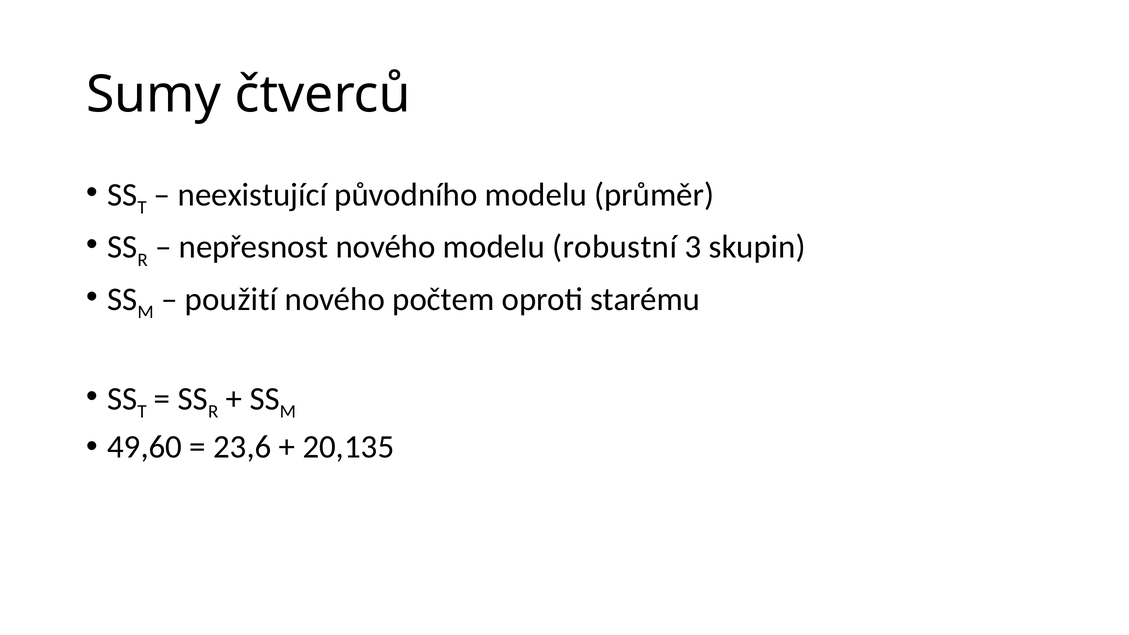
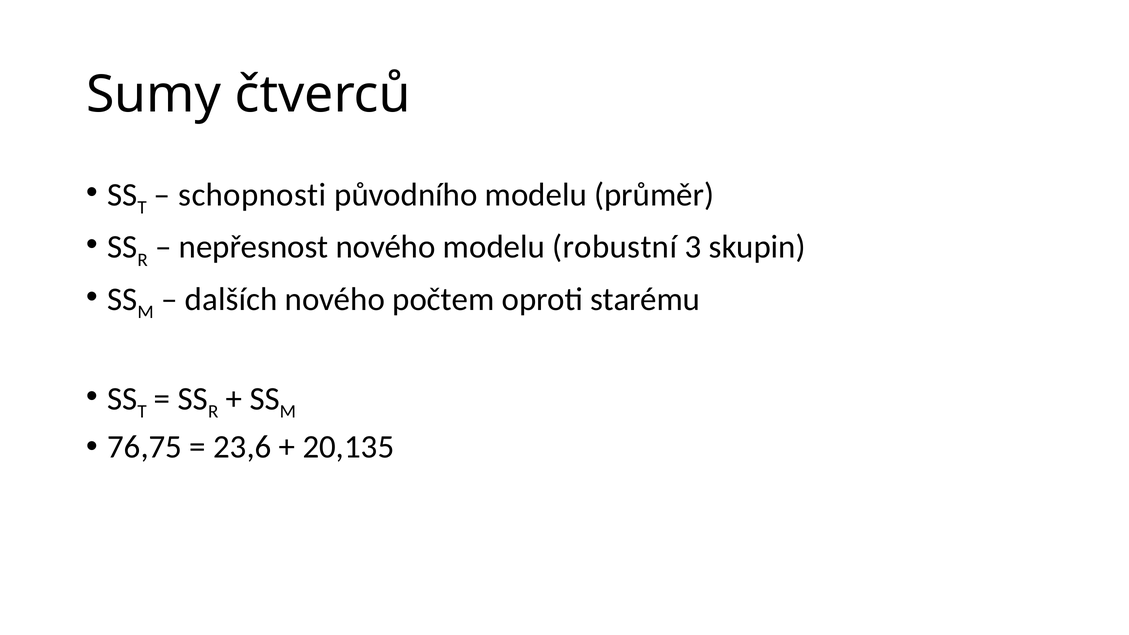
neexistující: neexistující -> schopnosti
použití: použití -> dalších
49,60: 49,60 -> 76,75
